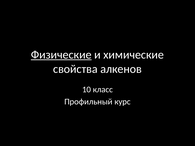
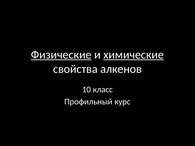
химические underline: none -> present
